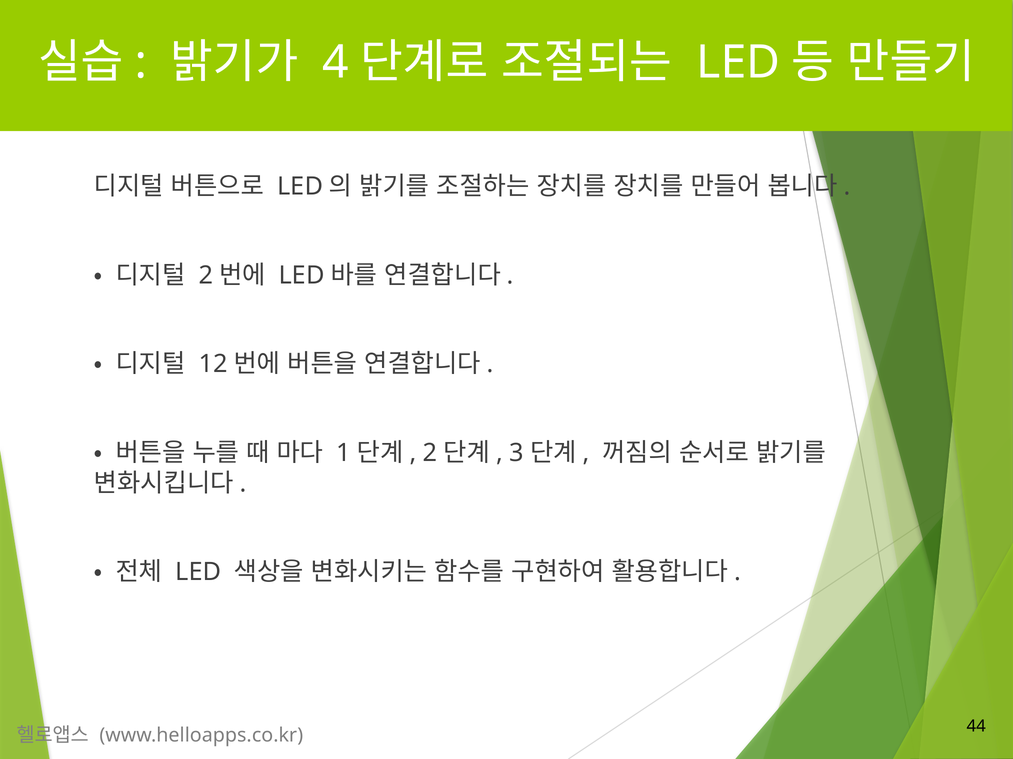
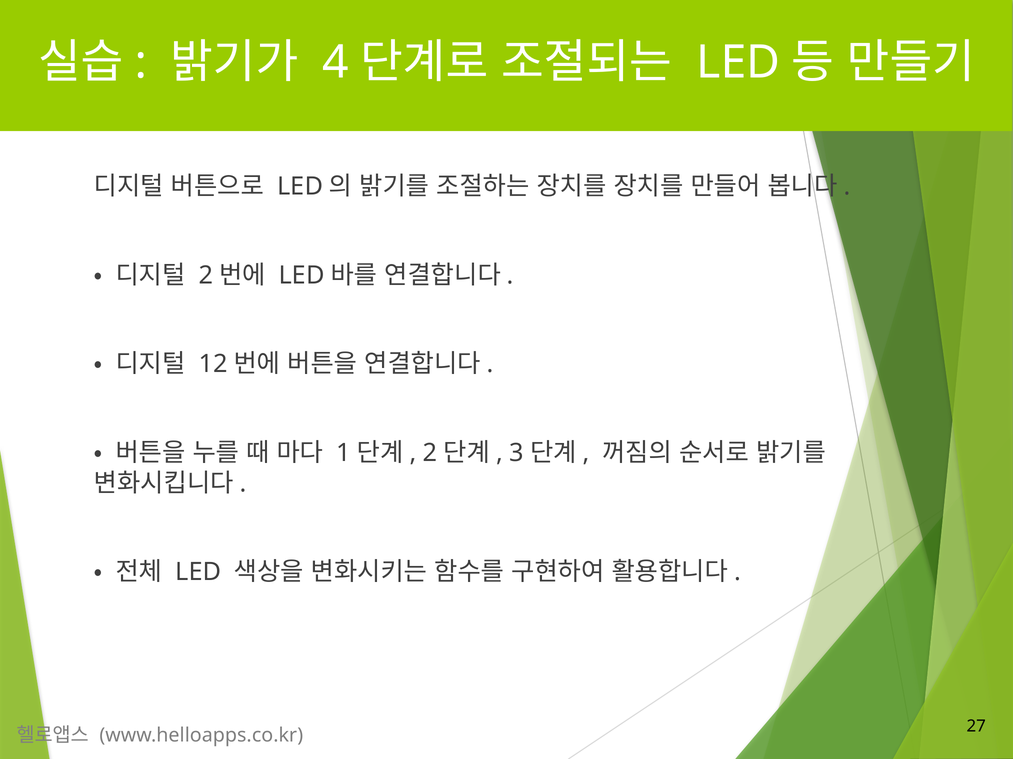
44: 44 -> 27
